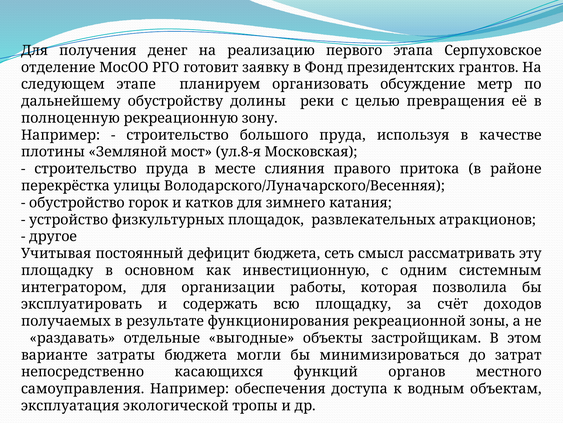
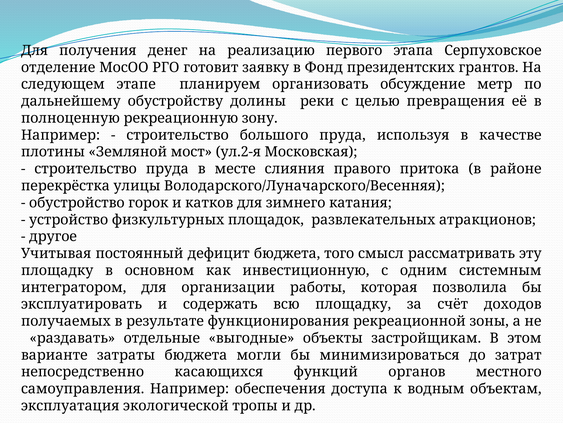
ул.8-я: ул.8-я -> ул.2-я
сеть: сеть -> того
